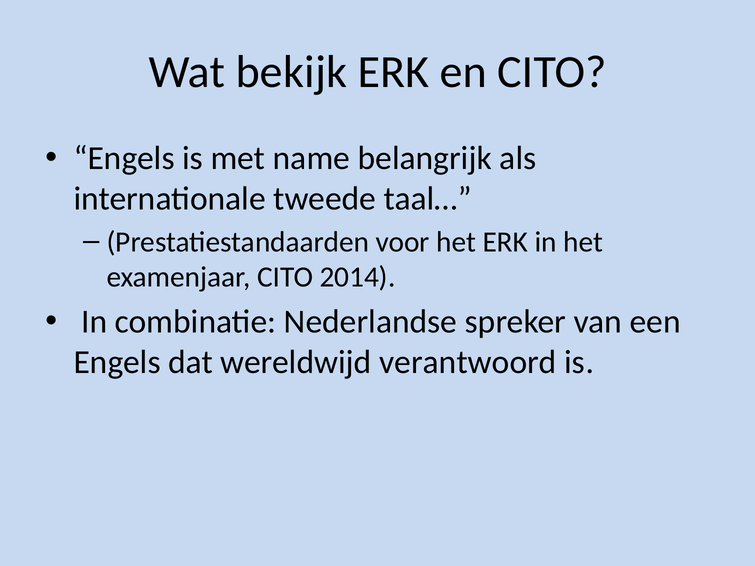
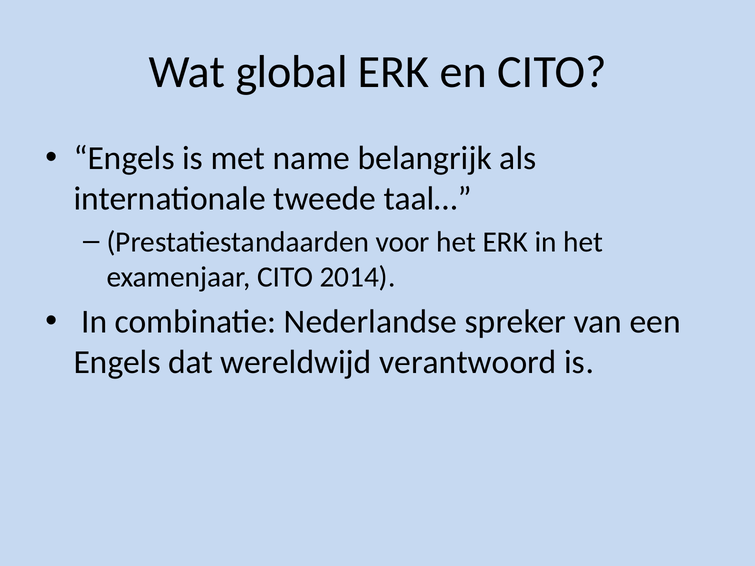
bekijk: bekijk -> global
